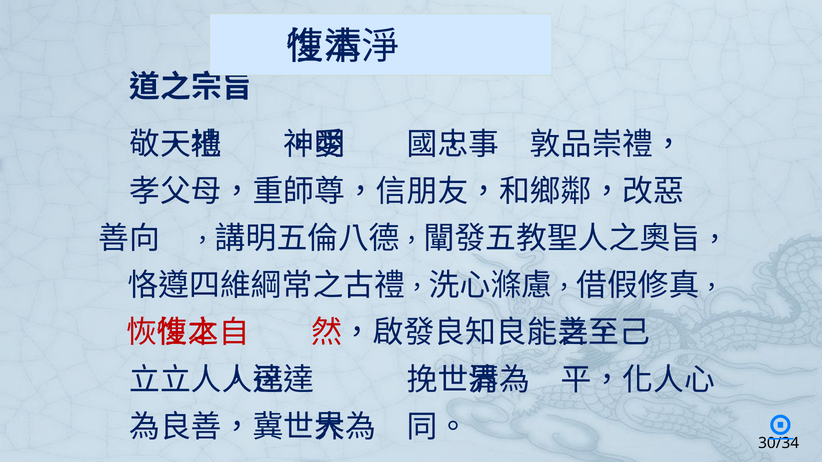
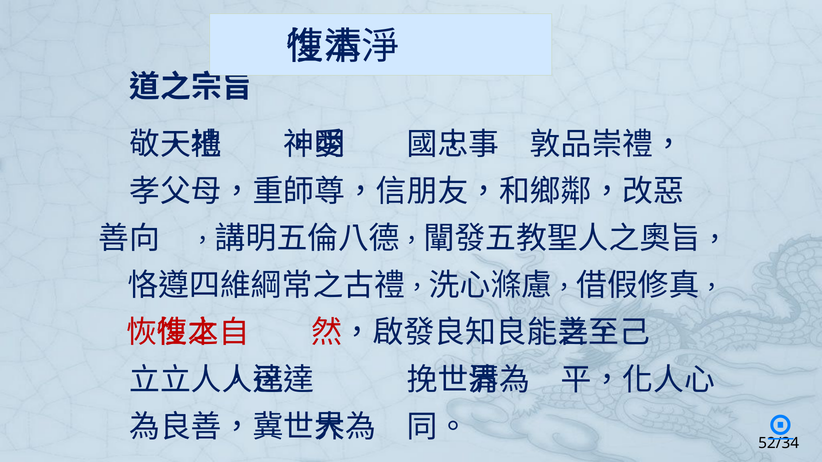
30/34: 30/34 -> 52/34
